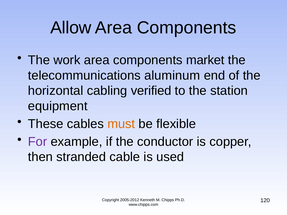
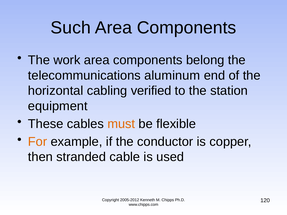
Allow: Allow -> Such
market: market -> belong
For colour: purple -> orange
